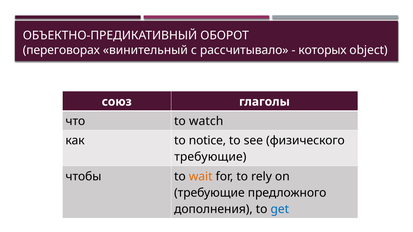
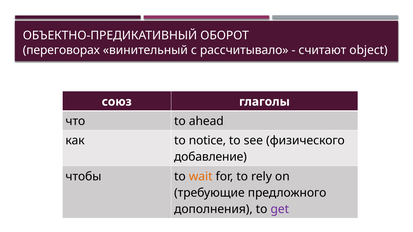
которых: которых -> считают
watch: watch -> ahead
требующие at (210, 157): требующие -> добавление
get colour: blue -> purple
